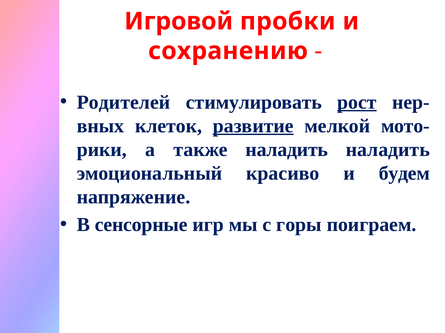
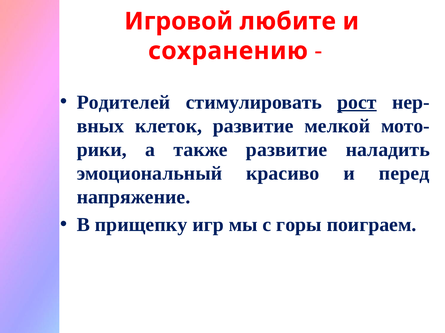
пробки: пробки -> любите
развитие at (253, 126) underline: present -> none
также наладить: наладить -> развитие
будем: будем -> перед
сенсорные: сенсорные -> прищепку
